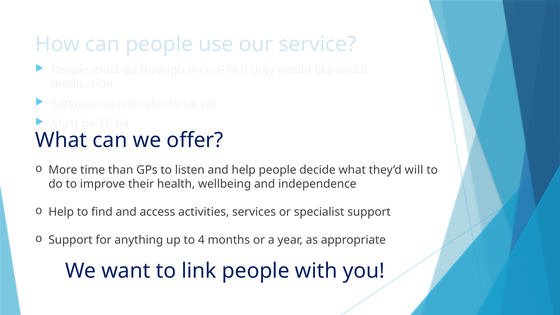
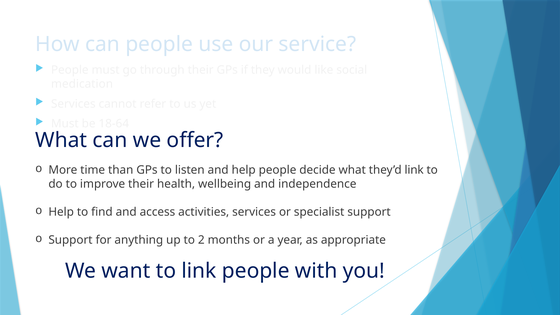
they’d will: will -> link
4: 4 -> 2
